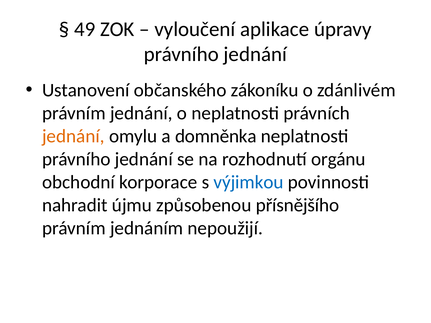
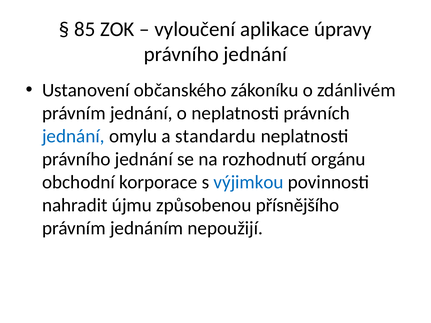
49: 49 -> 85
jednání at (73, 136) colour: orange -> blue
domněnka: domněnka -> standardu
